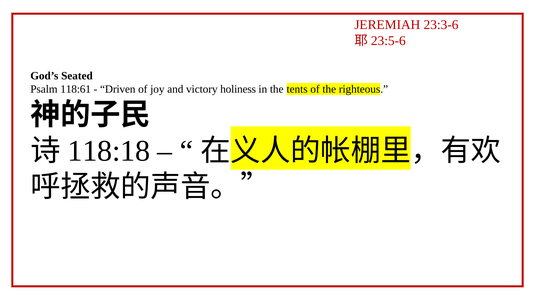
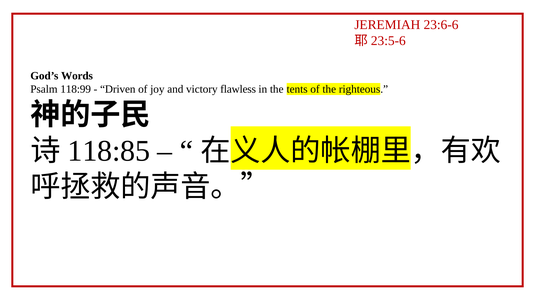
23:3-6: 23:3-6 -> 23:6-6
Seated: Seated -> Words
118:61: 118:61 -> 118:99
holiness: holiness -> flawless
118:18: 118:18 -> 118:85
